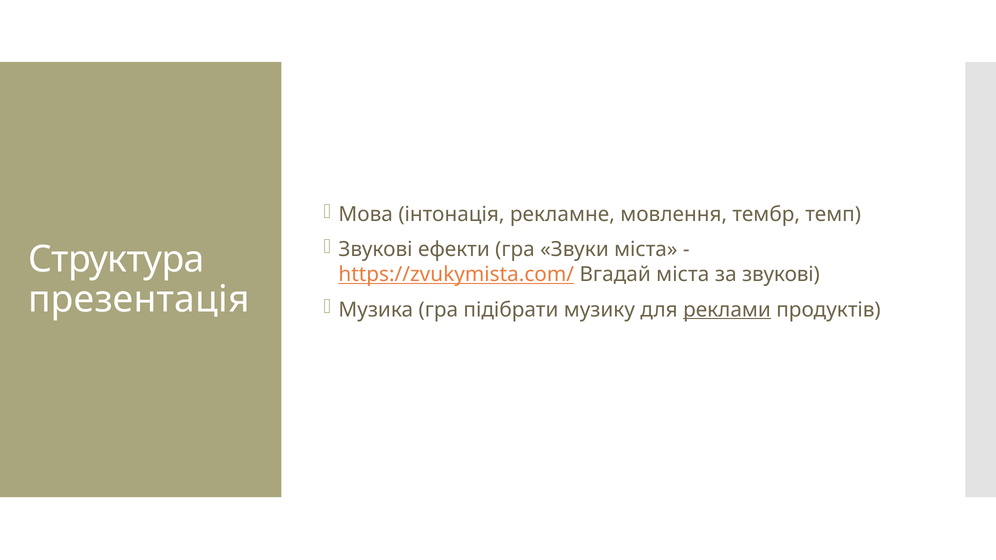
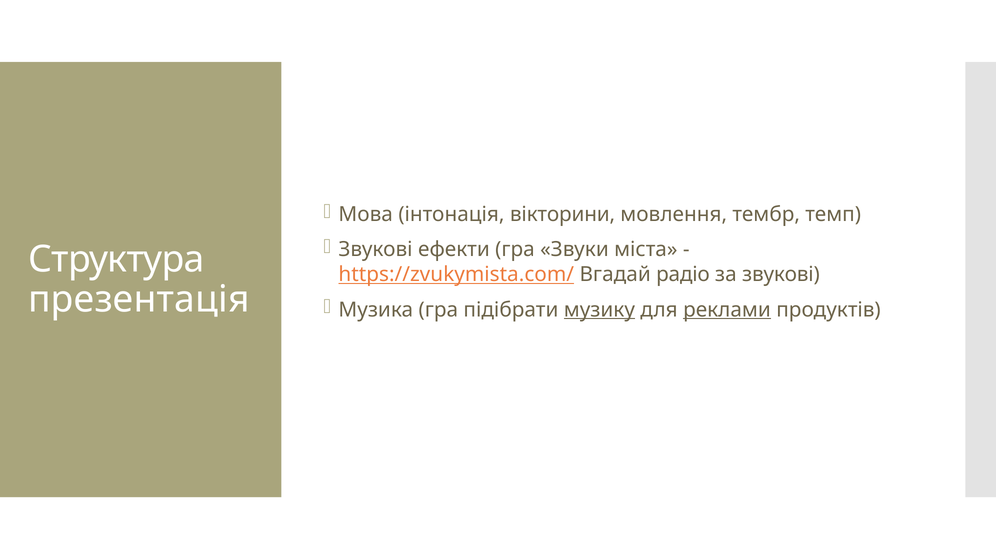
рекламне: рекламне -> вікторини
Вгадай міста: міста -> радіо
музику underline: none -> present
